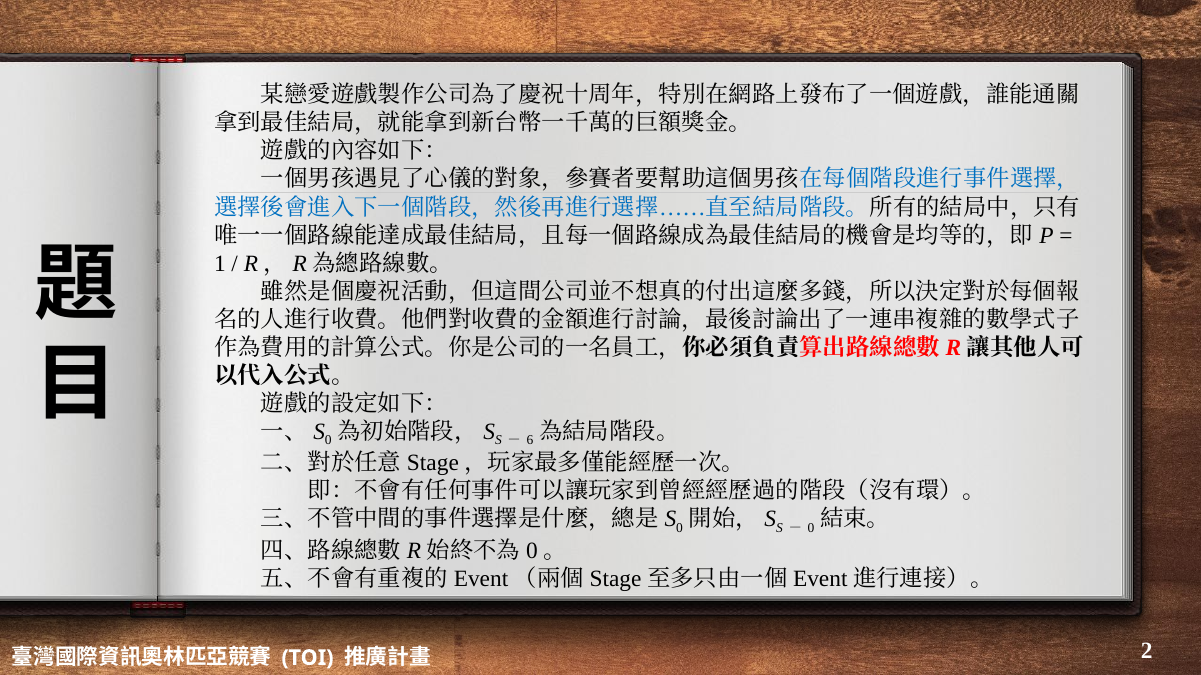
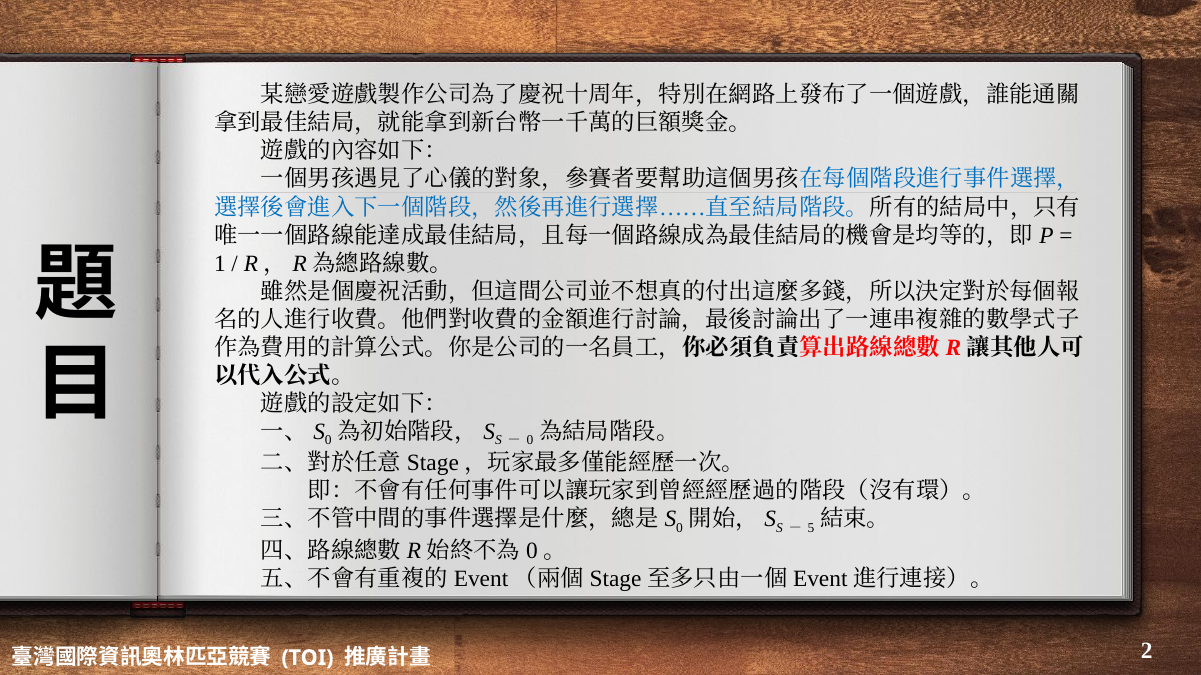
6 at (530, 441): 6 -> 0
0 at (811, 529): 0 -> 5
